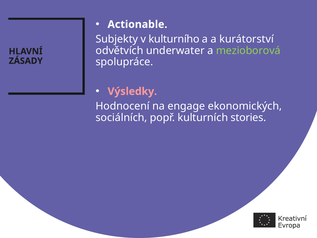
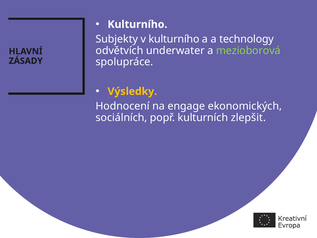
Actionable at (137, 24): Actionable -> Kulturního
kurátorství: kurátorství -> technology
Výsledky colour: pink -> yellow
stories: stories -> zlepšit
